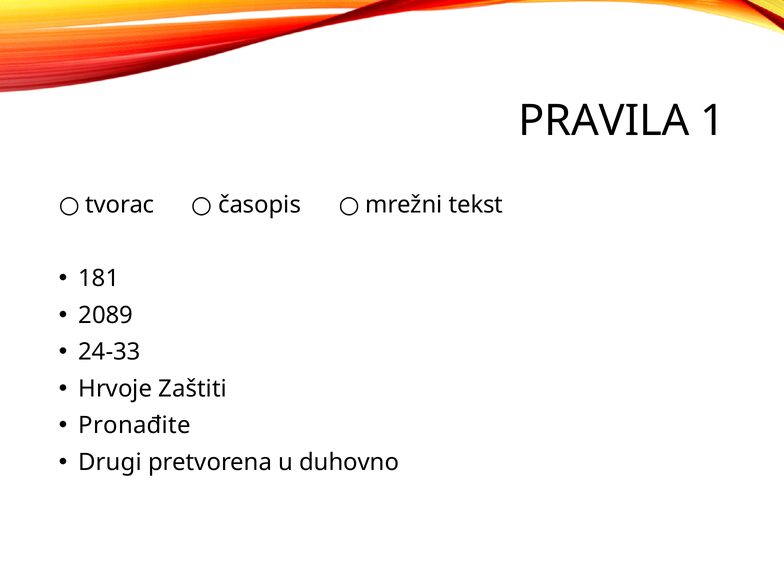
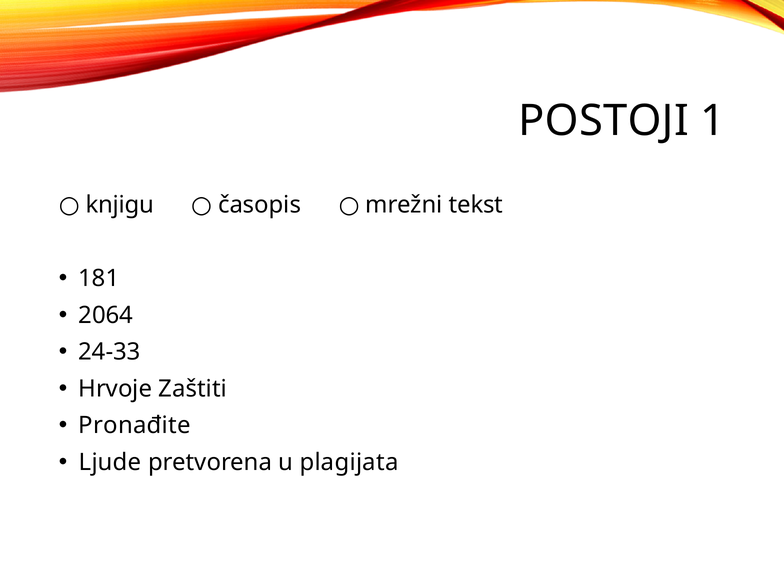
PRAVILA: PRAVILA -> POSTOJI
tvorac: tvorac -> knjigu
2089: 2089 -> 2064
Drugi: Drugi -> Ljude
duhovno: duhovno -> plagijata
